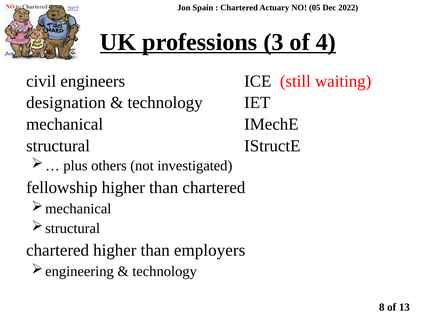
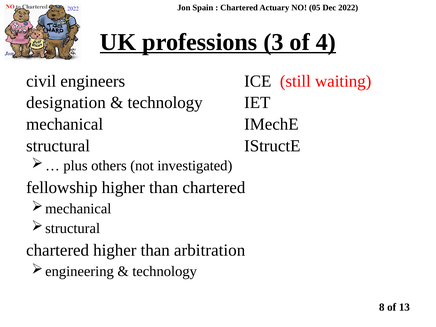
employers: employers -> arbitration
